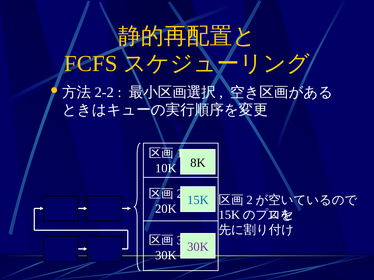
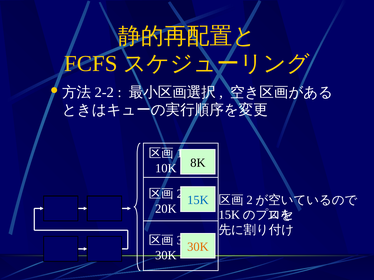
30K at (198, 247) colour: purple -> orange
